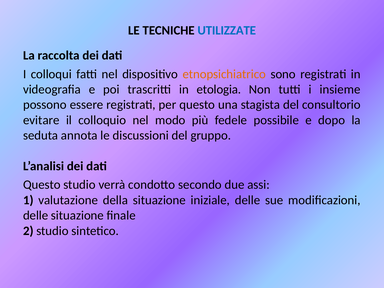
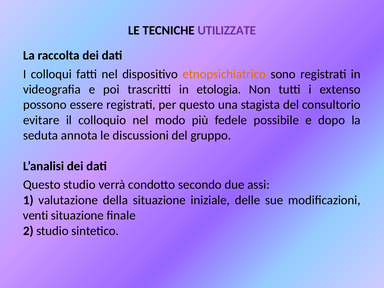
UTILIZZATE colour: blue -> purple
insieme: insieme -> extenso
delle at (36, 215): delle -> venti
